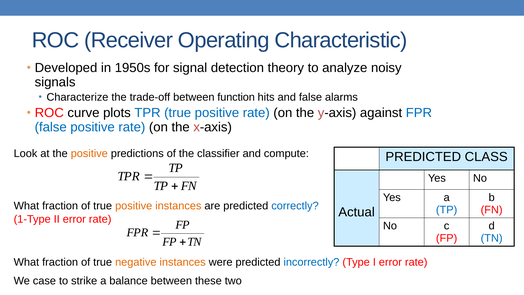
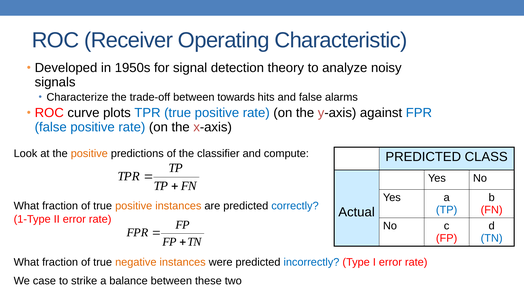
function: function -> towards
